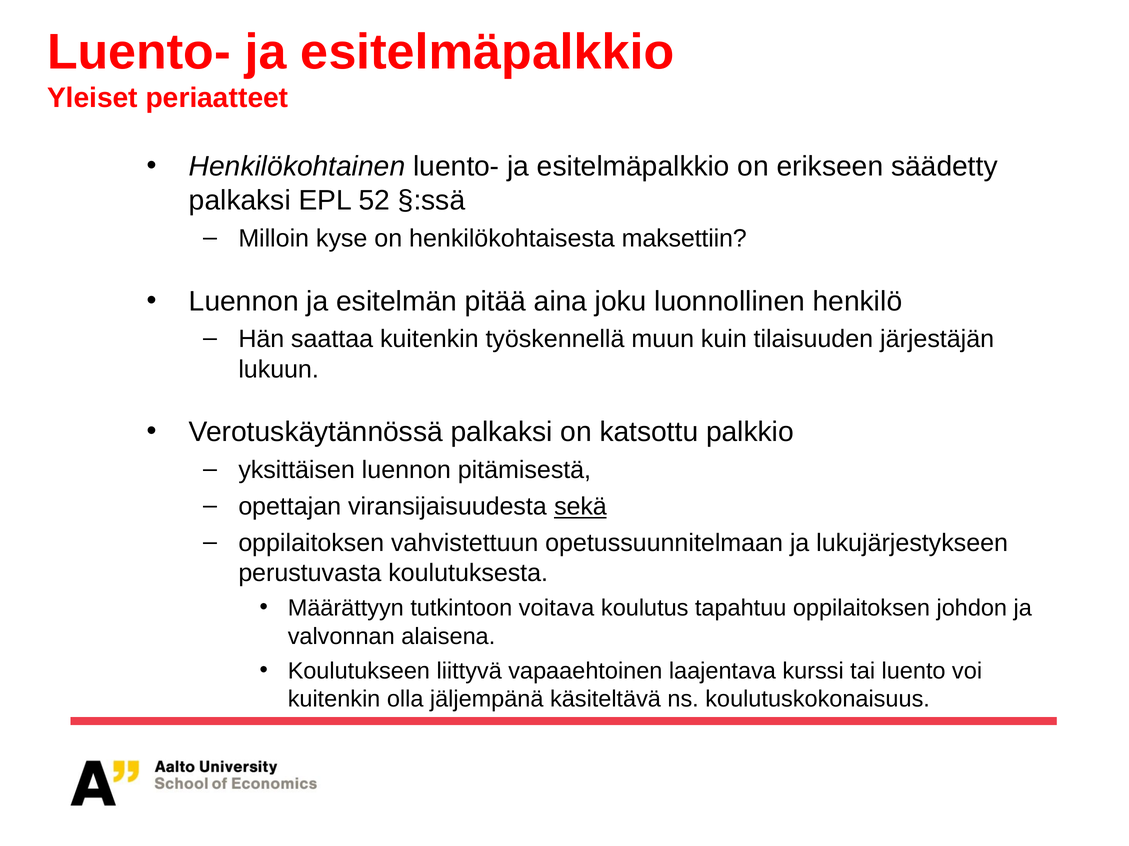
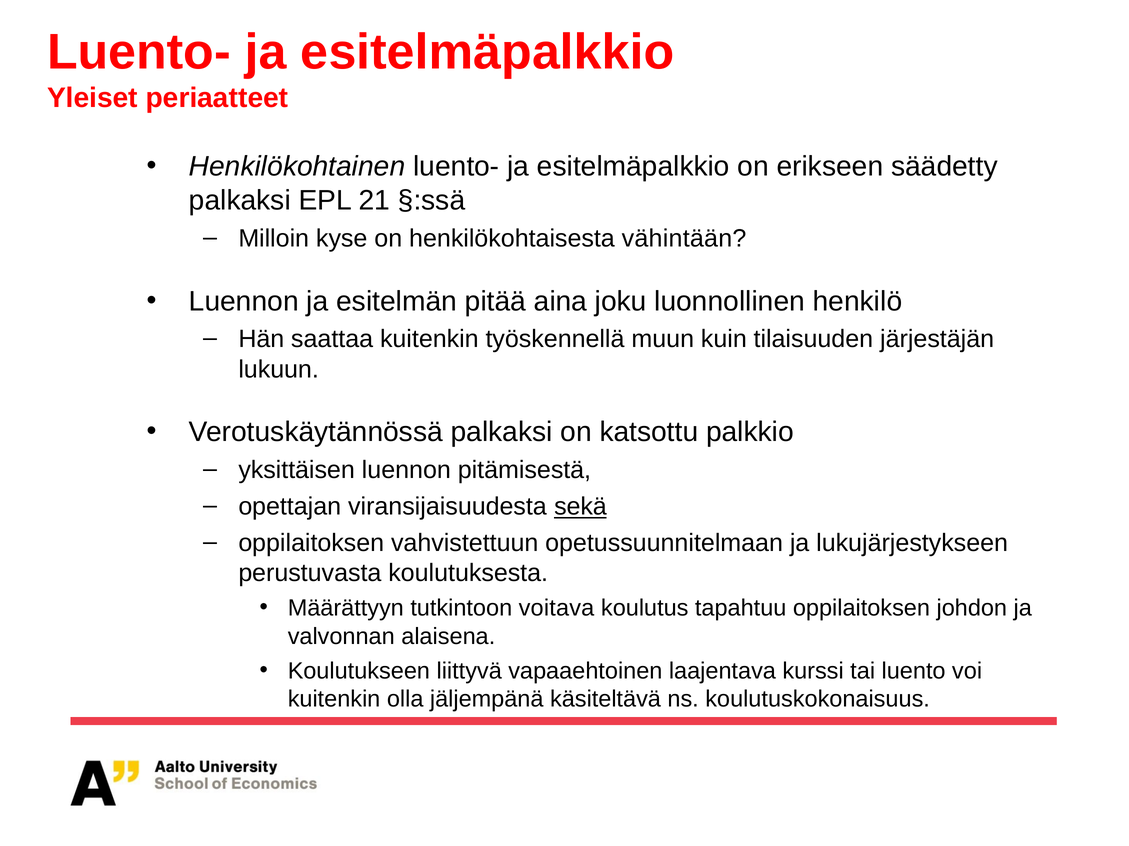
52: 52 -> 21
maksettiin: maksettiin -> vähintään
